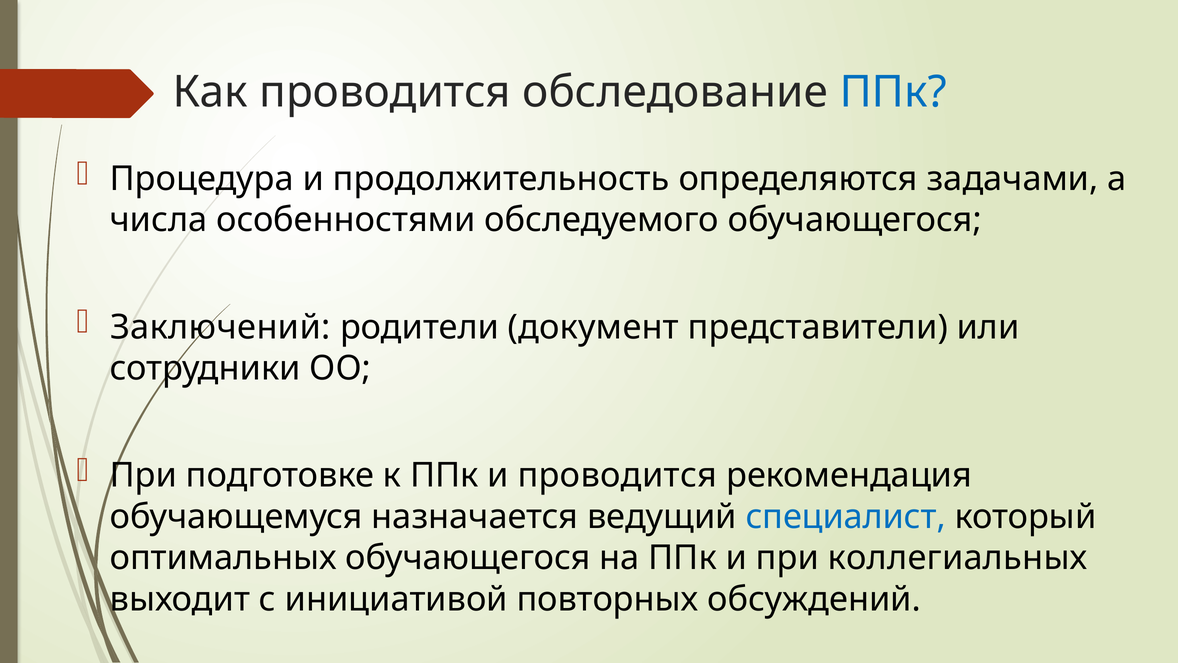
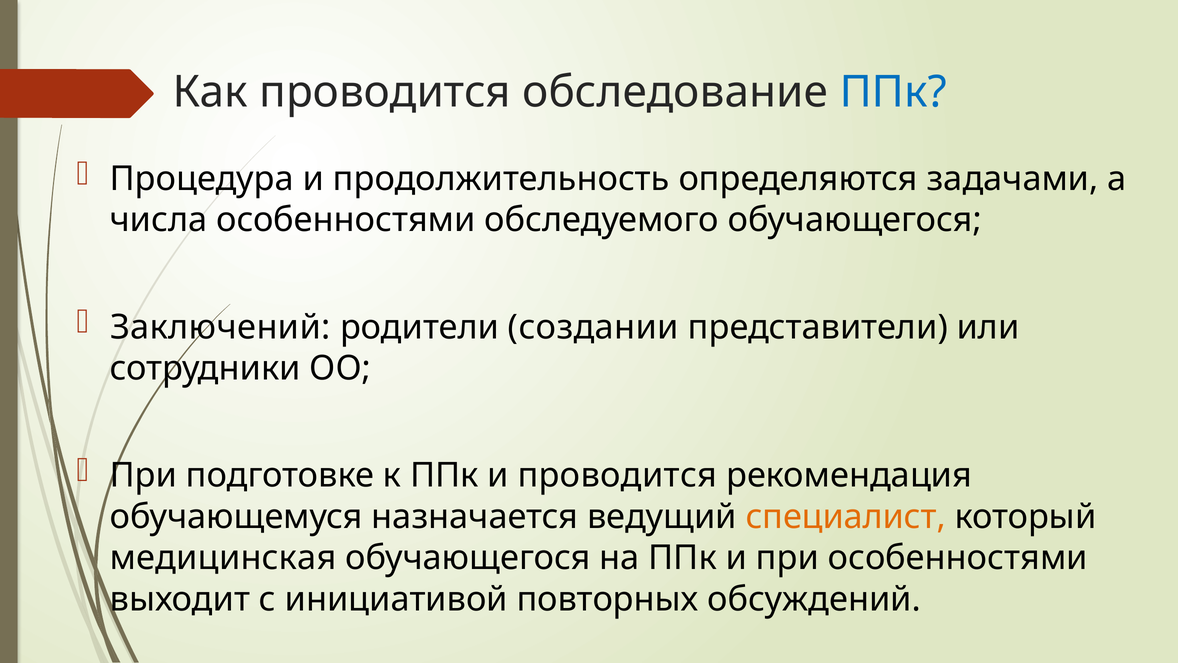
документ: документ -> создании
специалист colour: blue -> orange
оптимальных: оптимальных -> медицинская
при коллегиальных: коллегиальных -> особенностями
